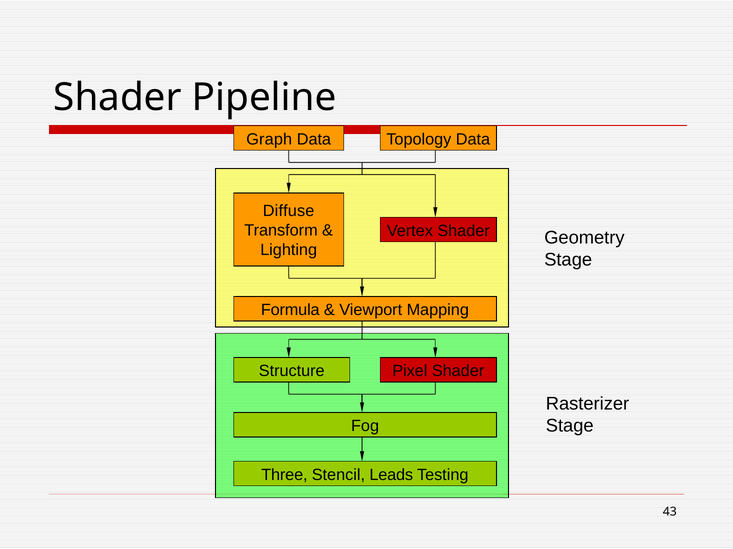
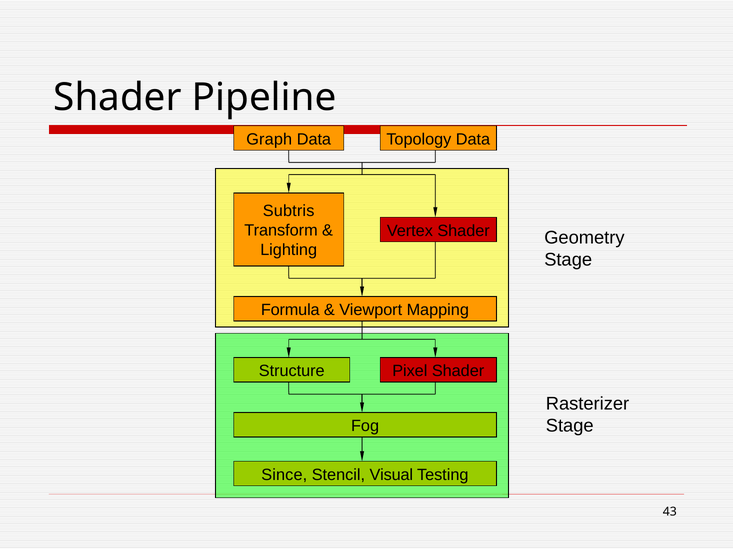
Diffuse: Diffuse -> Subtris
Three: Three -> Since
Leads: Leads -> Visual
